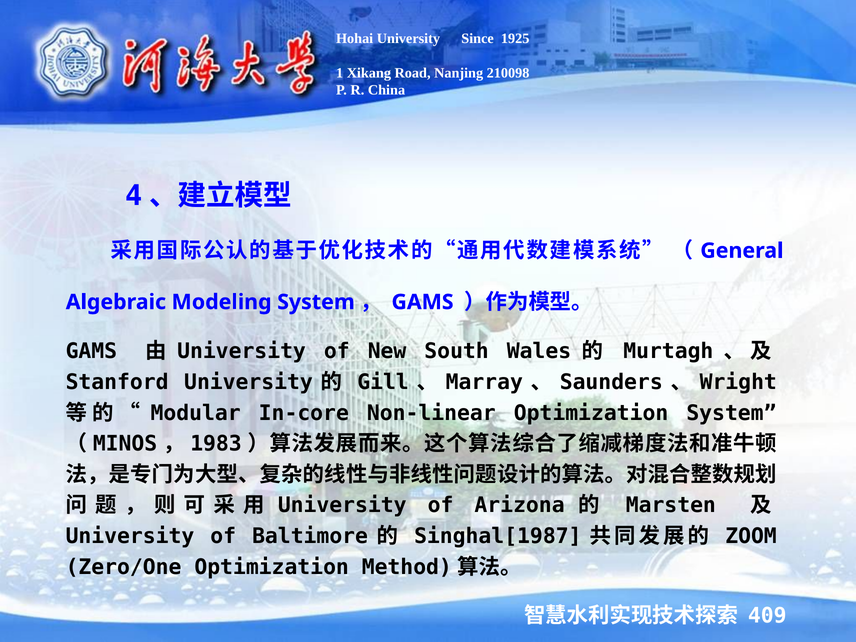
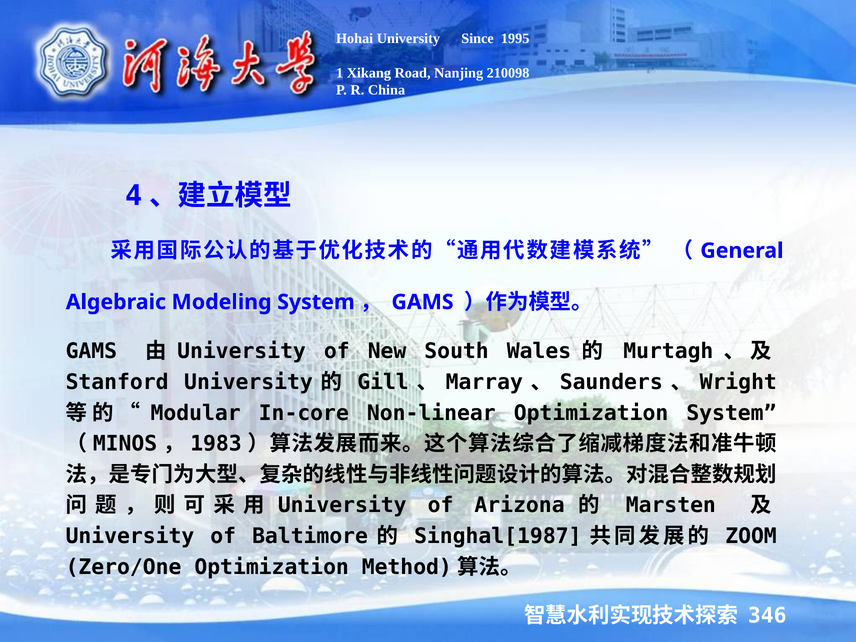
1925: 1925 -> 1995
409: 409 -> 346
